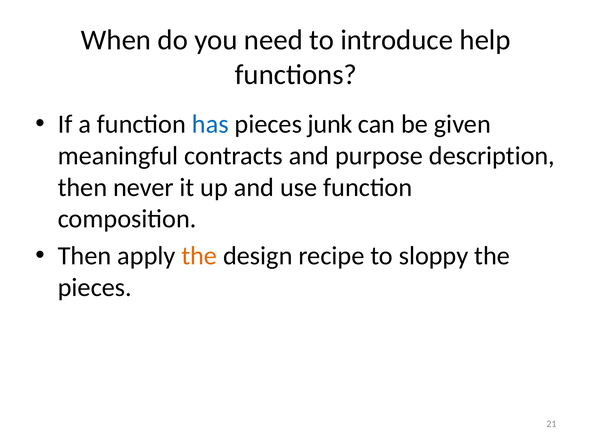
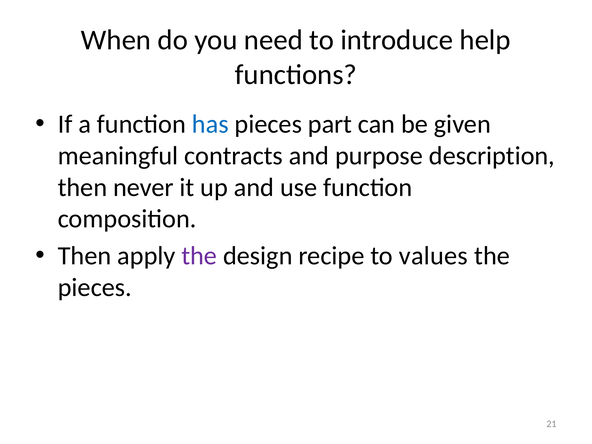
junk: junk -> part
the at (199, 256) colour: orange -> purple
sloppy: sloppy -> values
